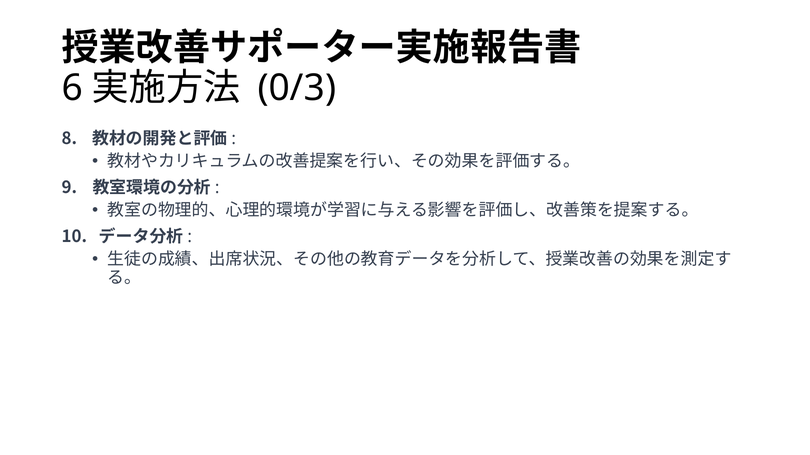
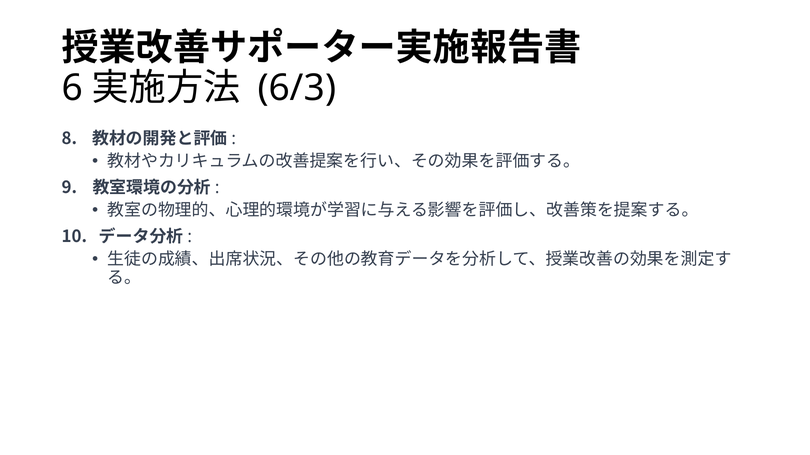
0/3: 0/3 -> 6/3
